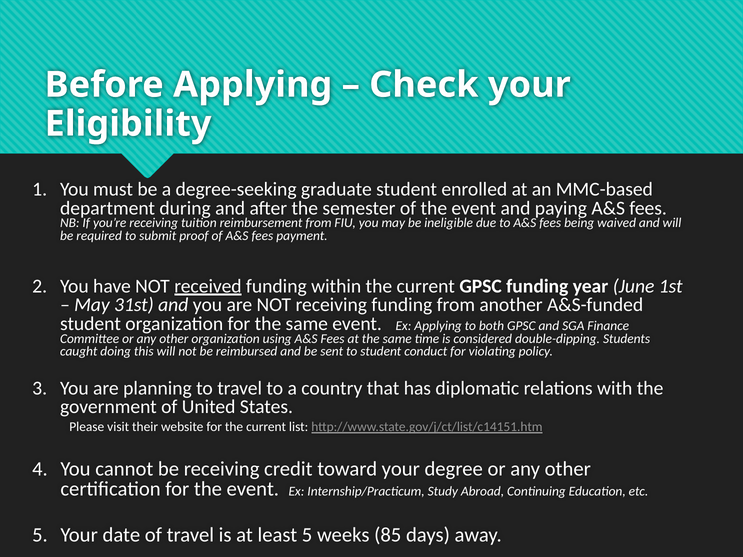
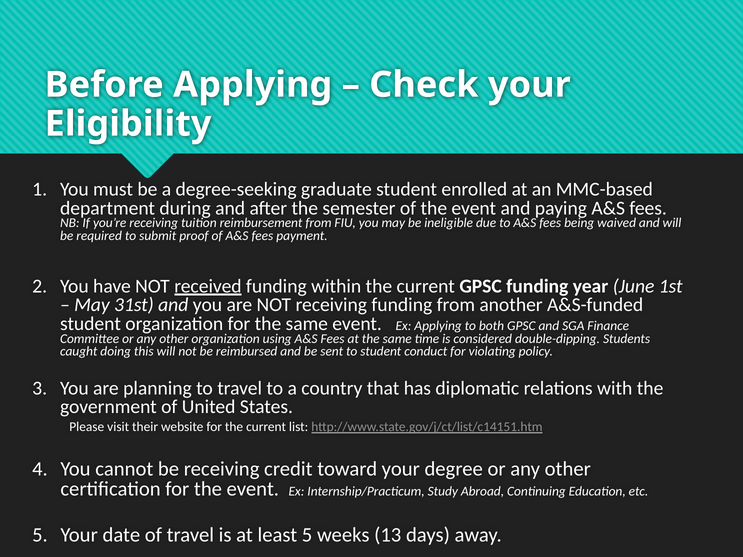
85: 85 -> 13
